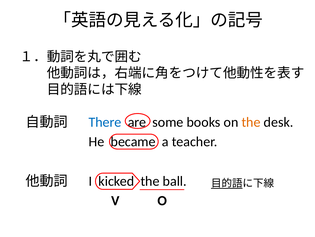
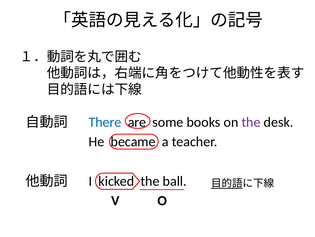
the at (251, 122) colour: orange -> purple
